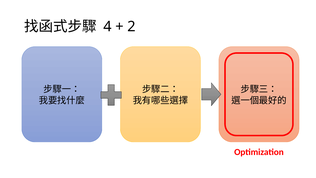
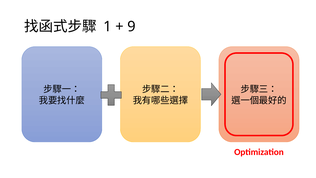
4: 4 -> 1
2: 2 -> 9
